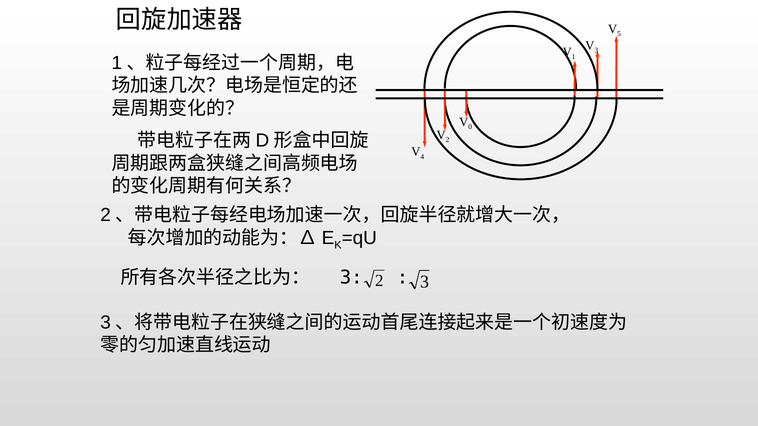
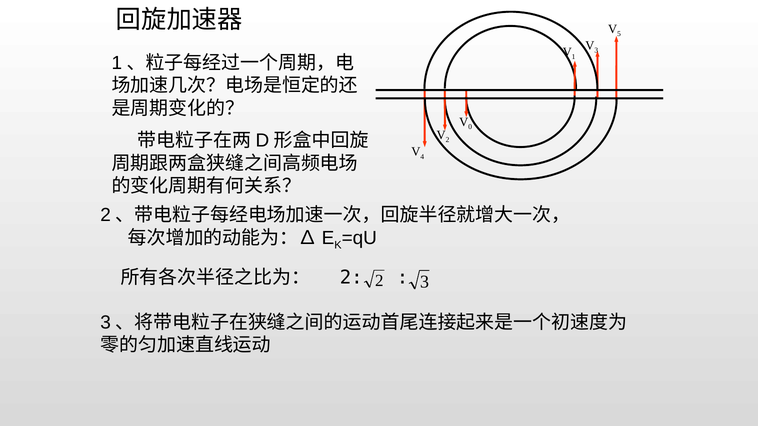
3 at (351, 278): 3 -> 2
